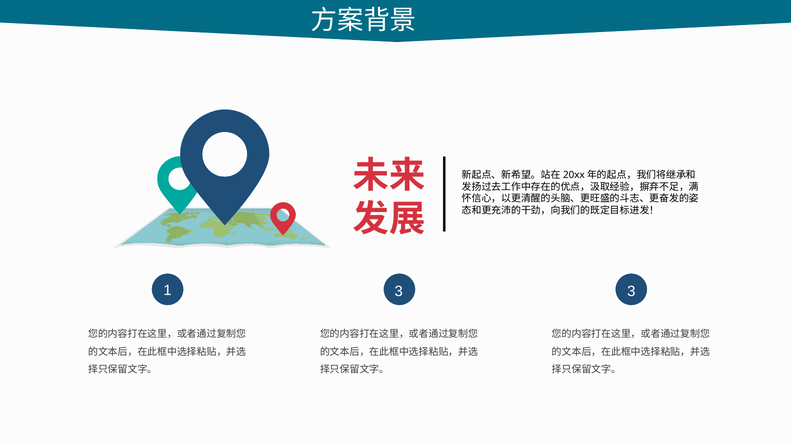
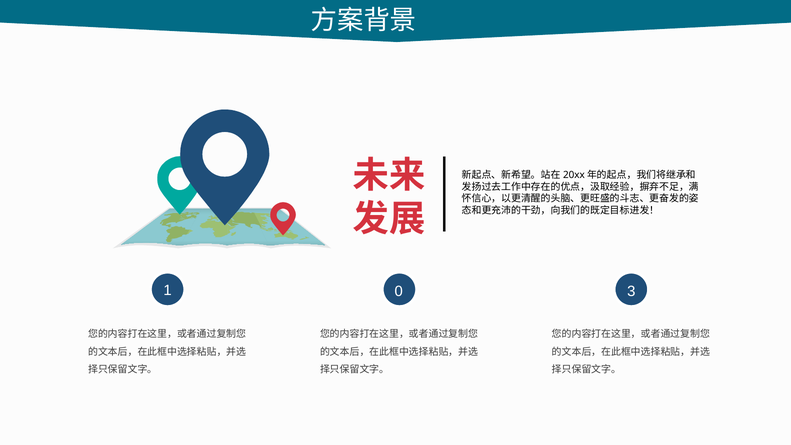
1 3: 3 -> 0
